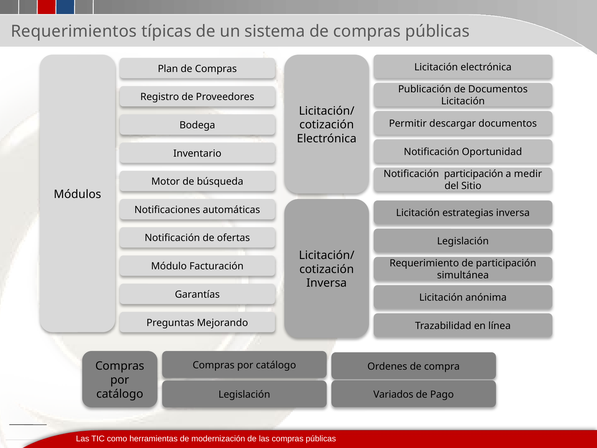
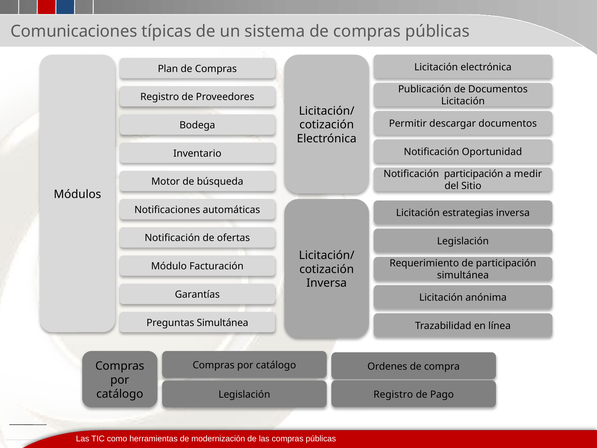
Requerimientos: Requerimientos -> Comunicaciones
Preguntas Mejorando: Mejorando -> Simultánea
Variados at (393, 394): Variados -> Registro
